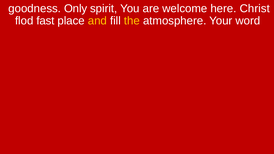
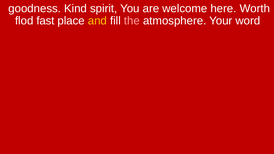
Only: Only -> Kind
Christ: Christ -> Worth
the colour: yellow -> pink
